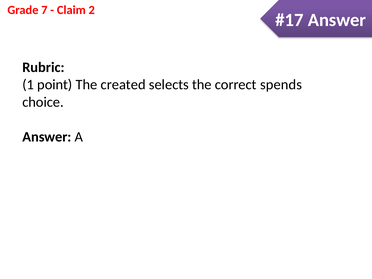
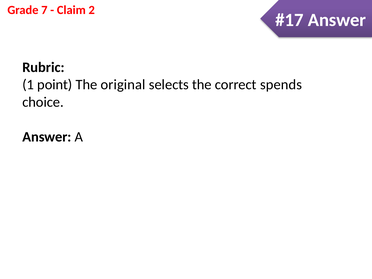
created: created -> original
